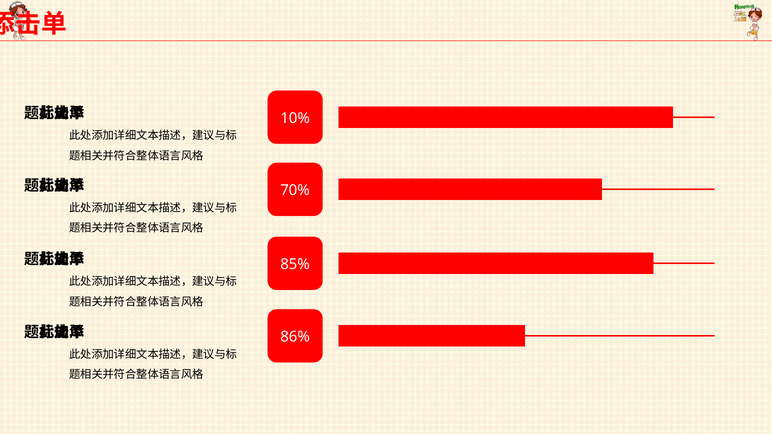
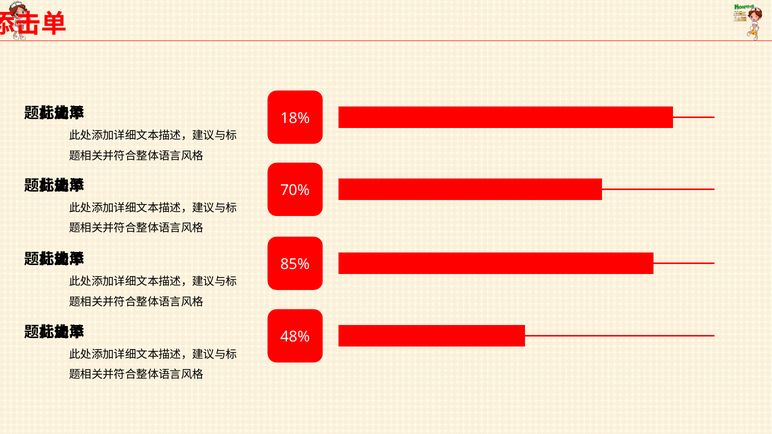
10%: 10% -> 18%
86%: 86% -> 48%
